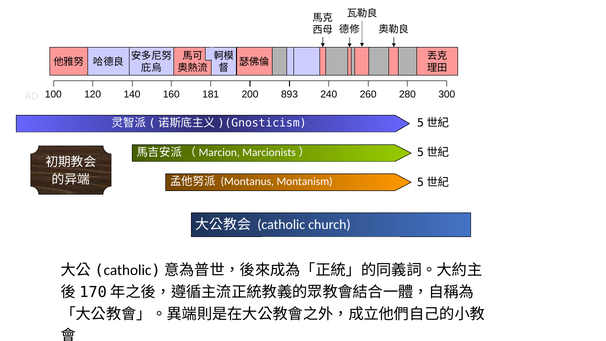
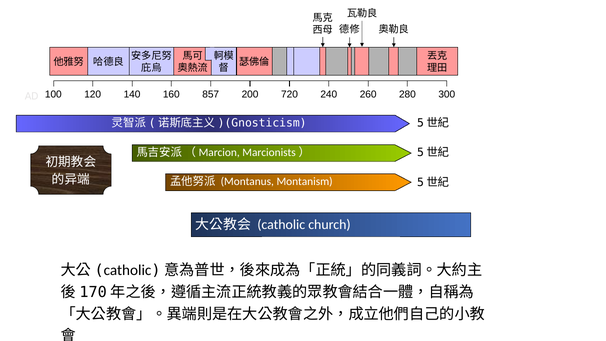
181: 181 -> 857
893: 893 -> 720
